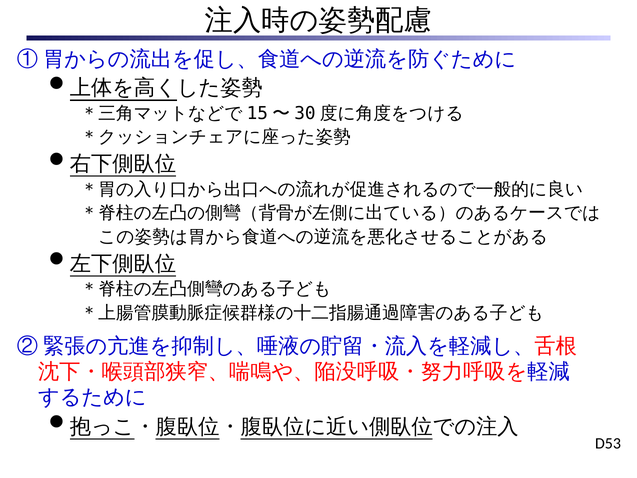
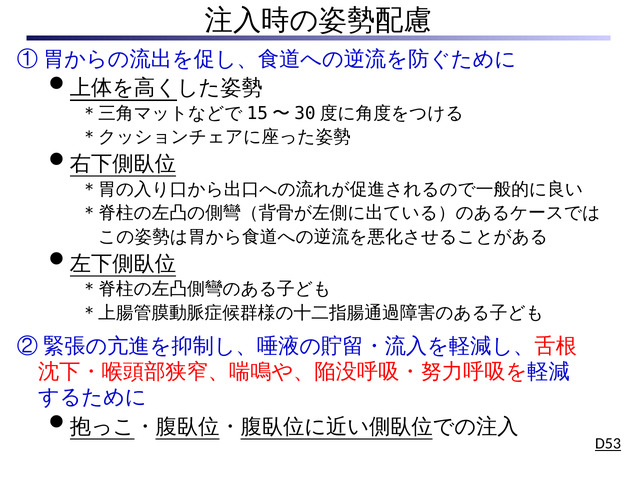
D53 underline: none -> present
